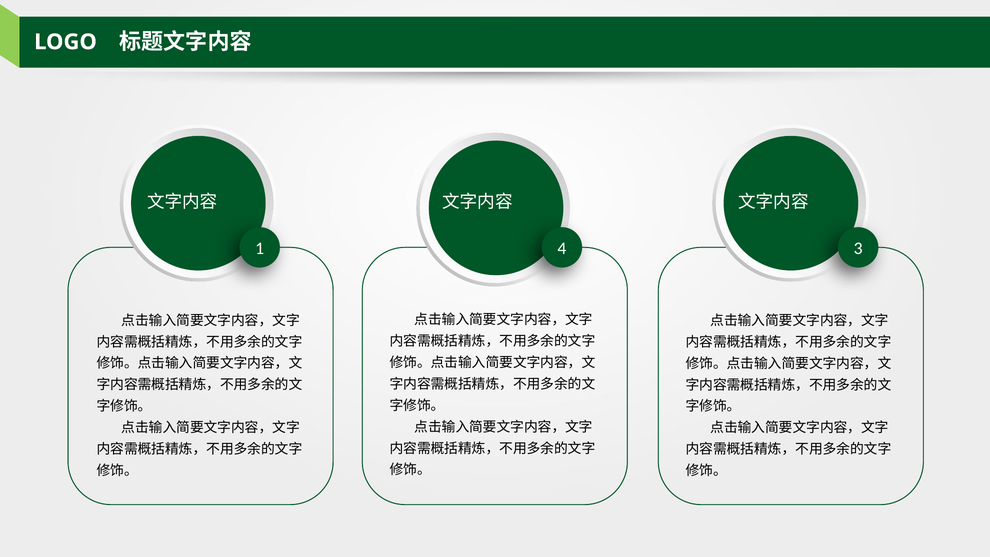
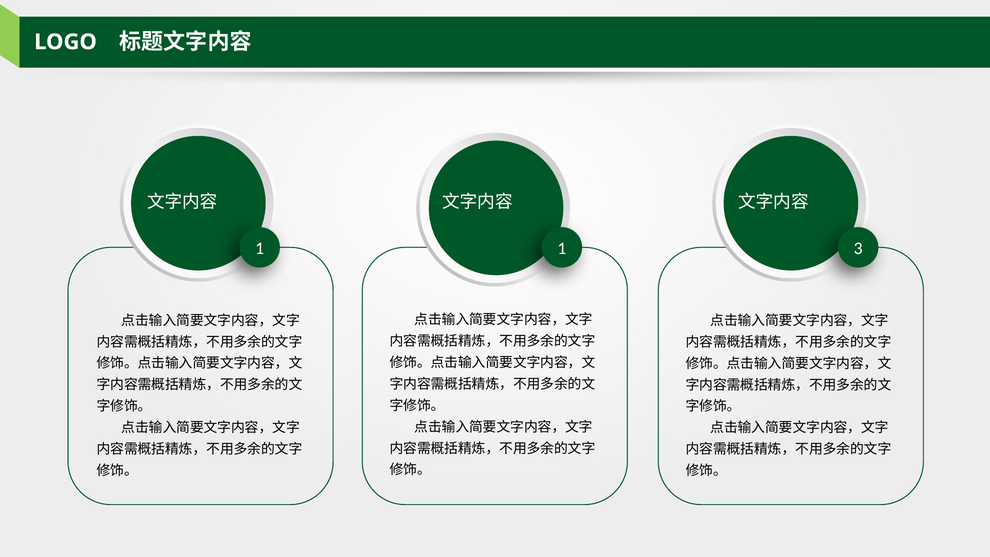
1 4: 4 -> 1
